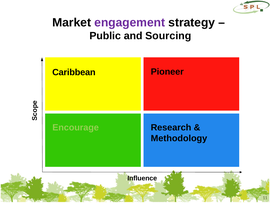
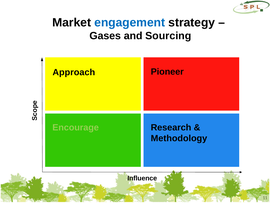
engagement colour: purple -> blue
Public: Public -> Gases
Caribbean: Caribbean -> Approach
